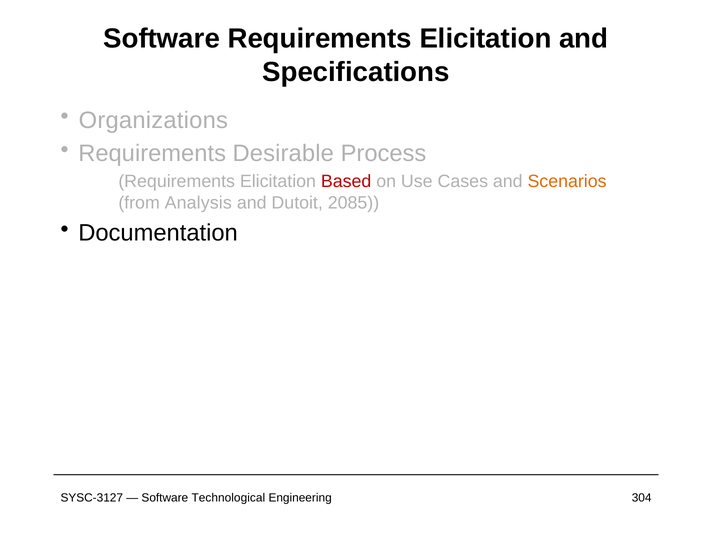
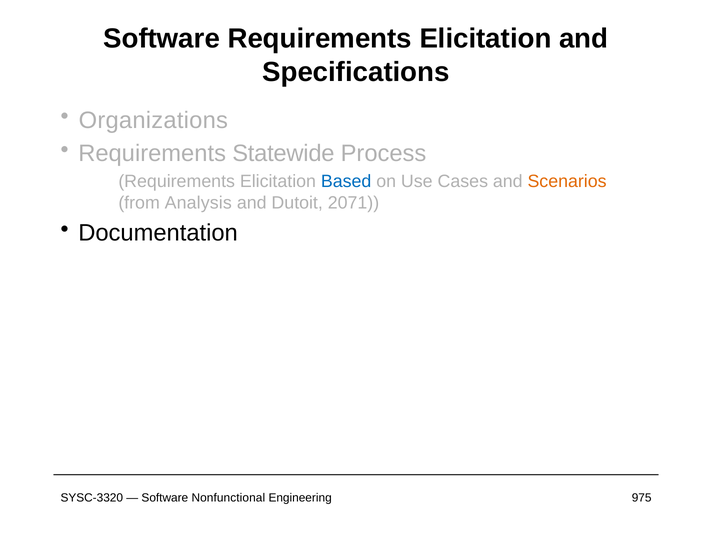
Desirable: Desirable -> Statewide
Based colour: red -> blue
2085: 2085 -> 2071
SYSC-3127: SYSC-3127 -> SYSC-3320
Technological: Technological -> Nonfunctional
304: 304 -> 975
